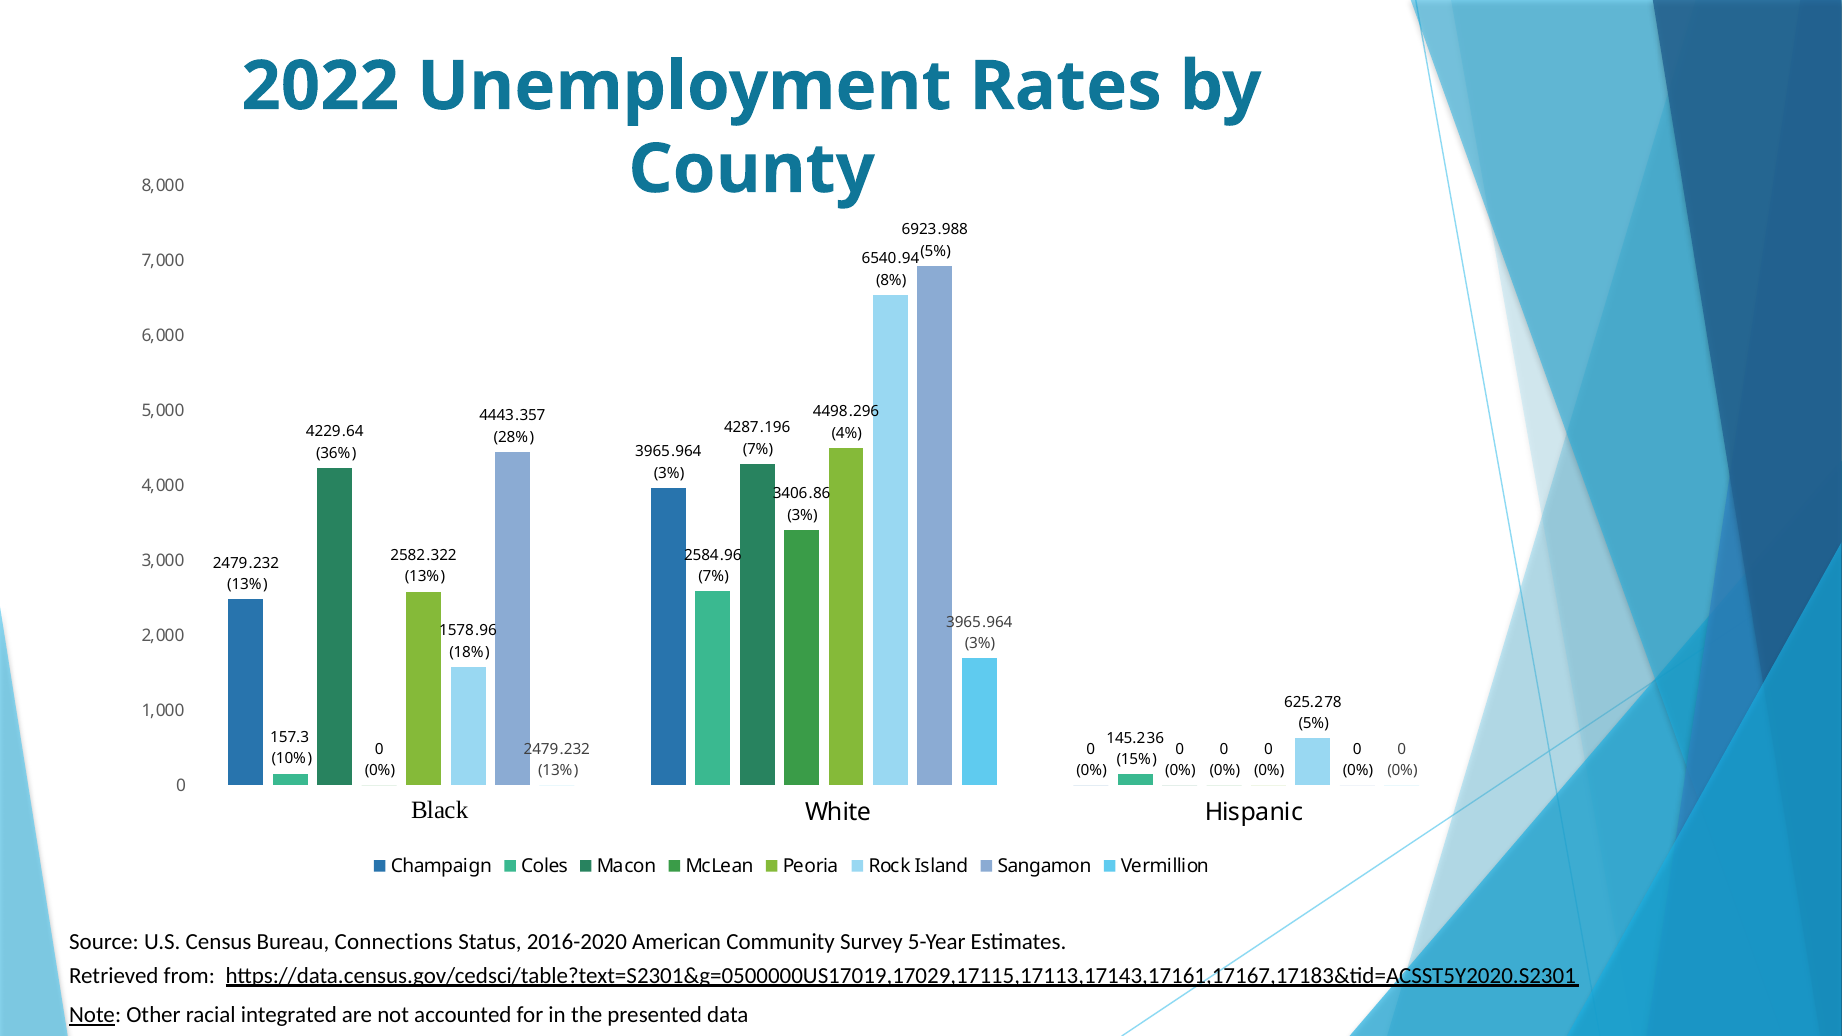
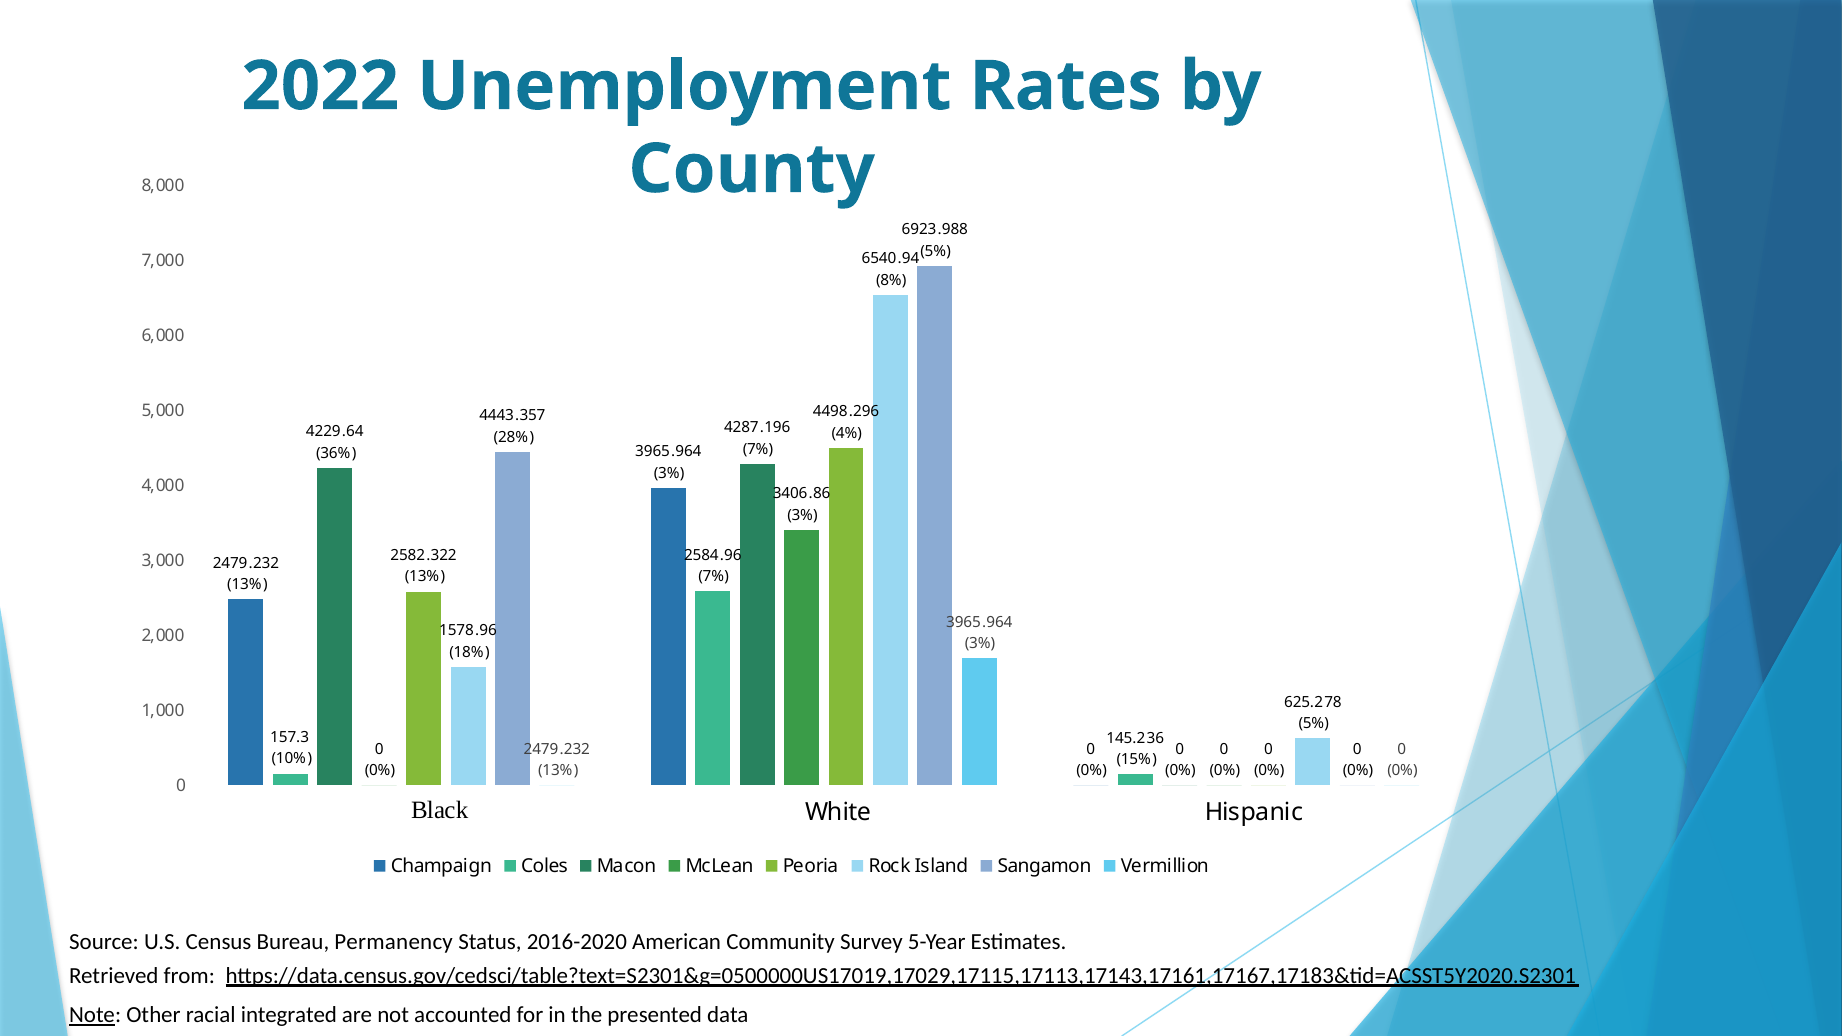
Connections: Connections -> Permanency
